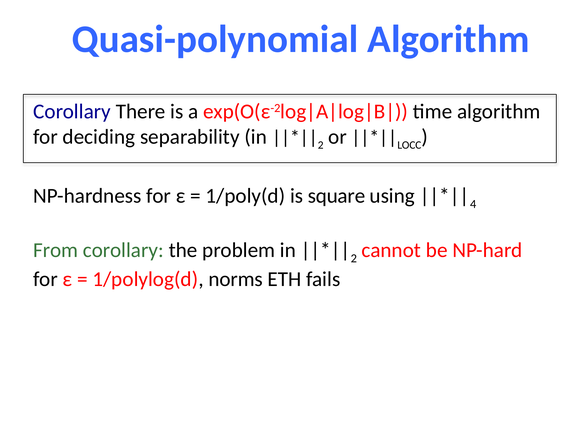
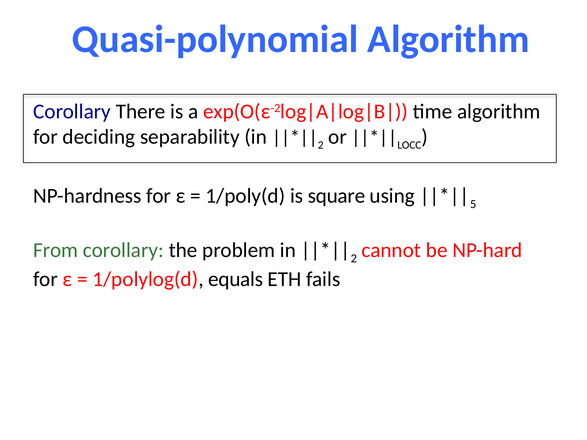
4: 4 -> 5
norms: norms -> equals
